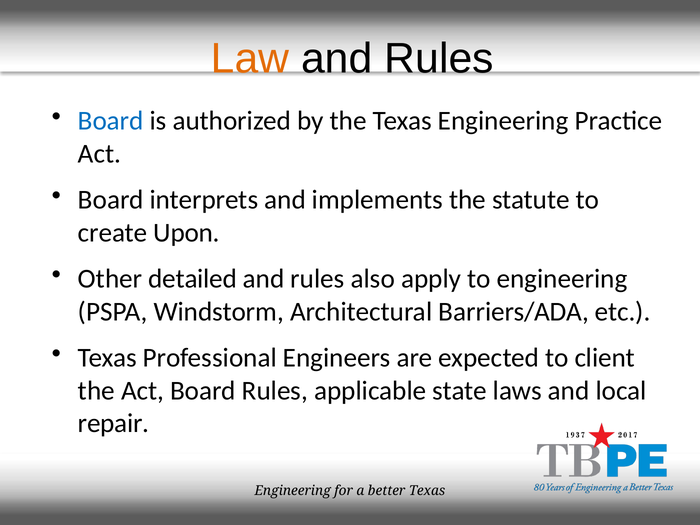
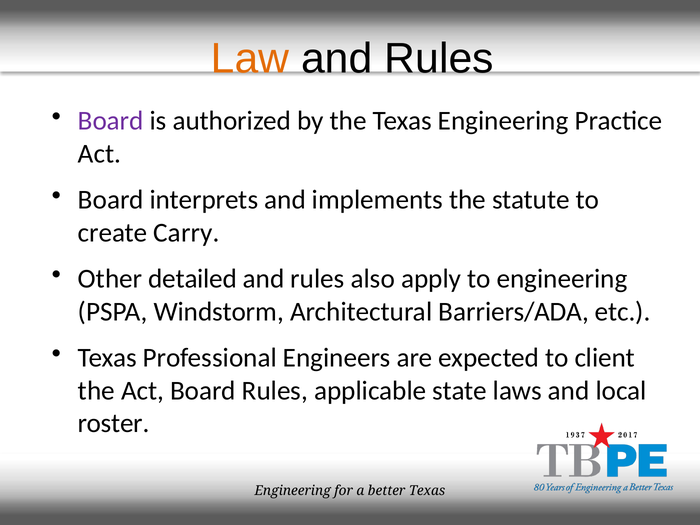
Board at (111, 121) colour: blue -> purple
Upon: Upon -> Carry
repair: repair -> roster
